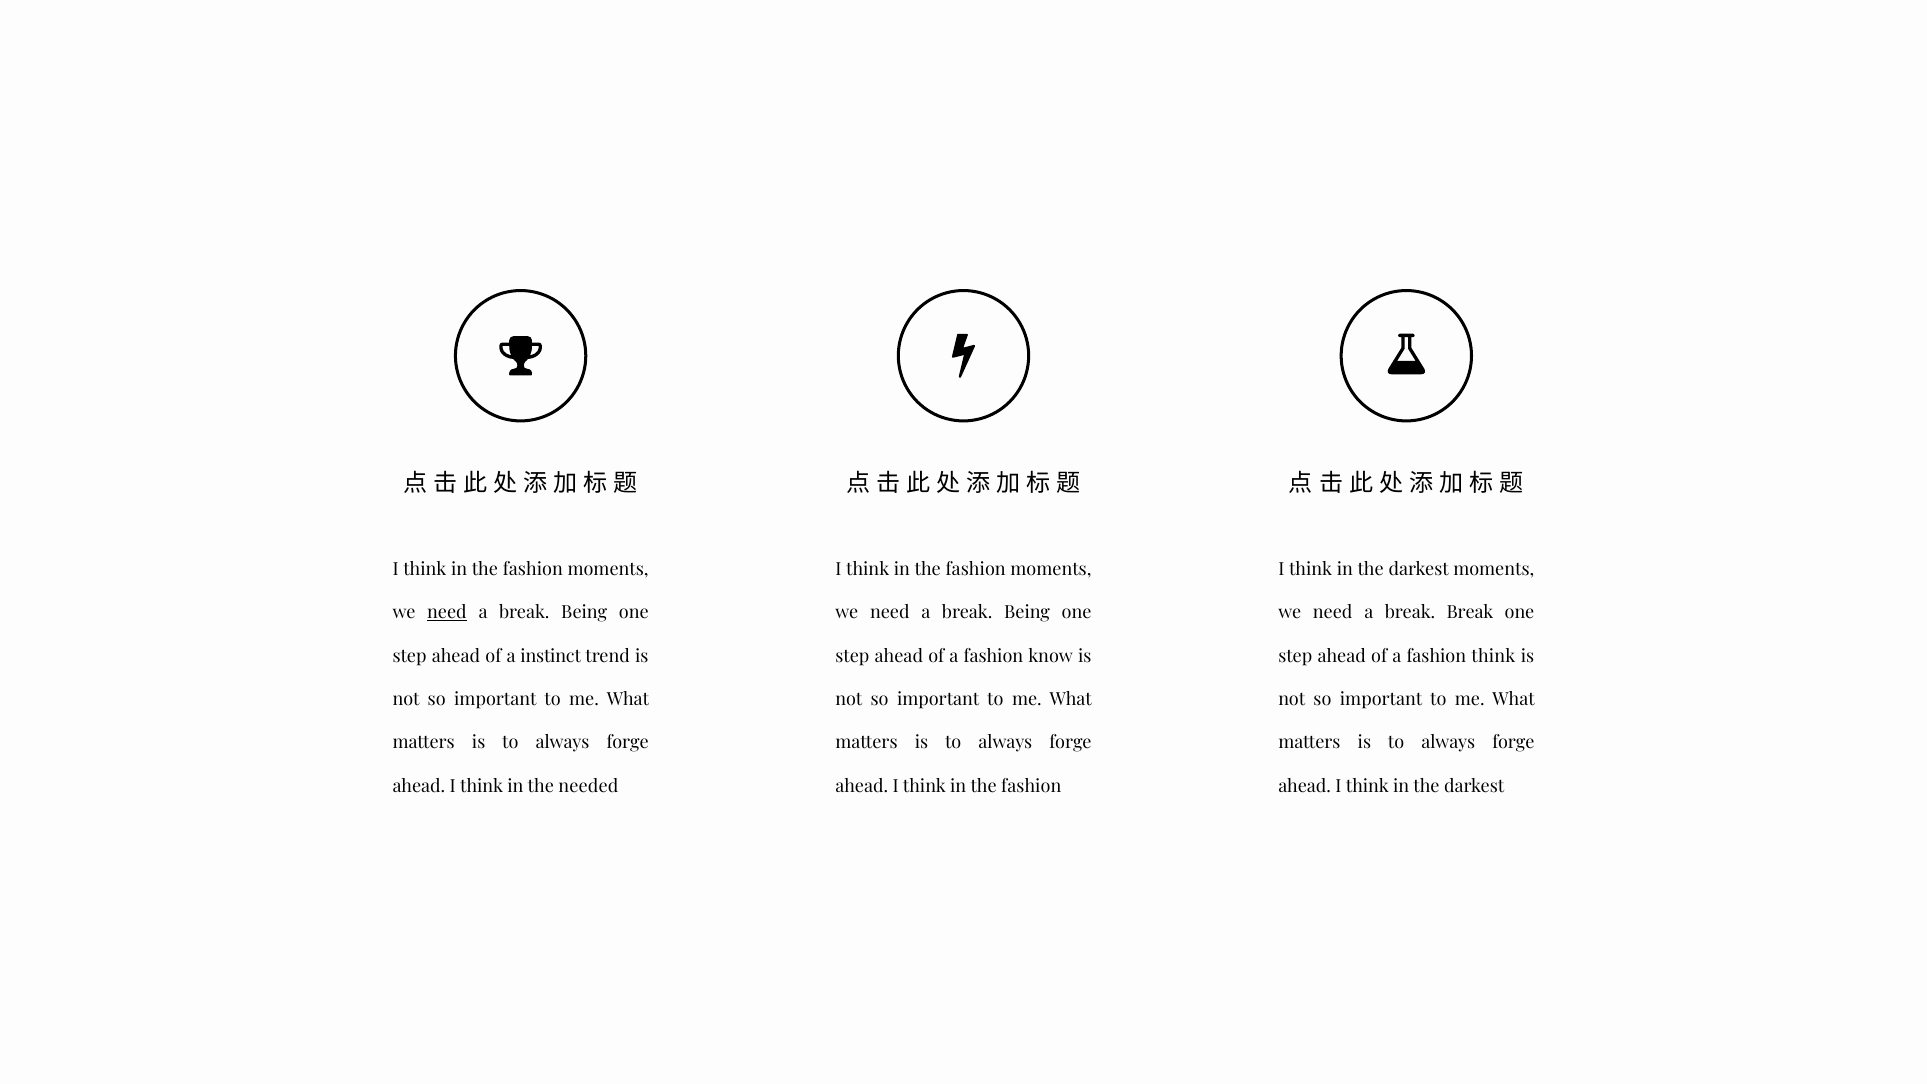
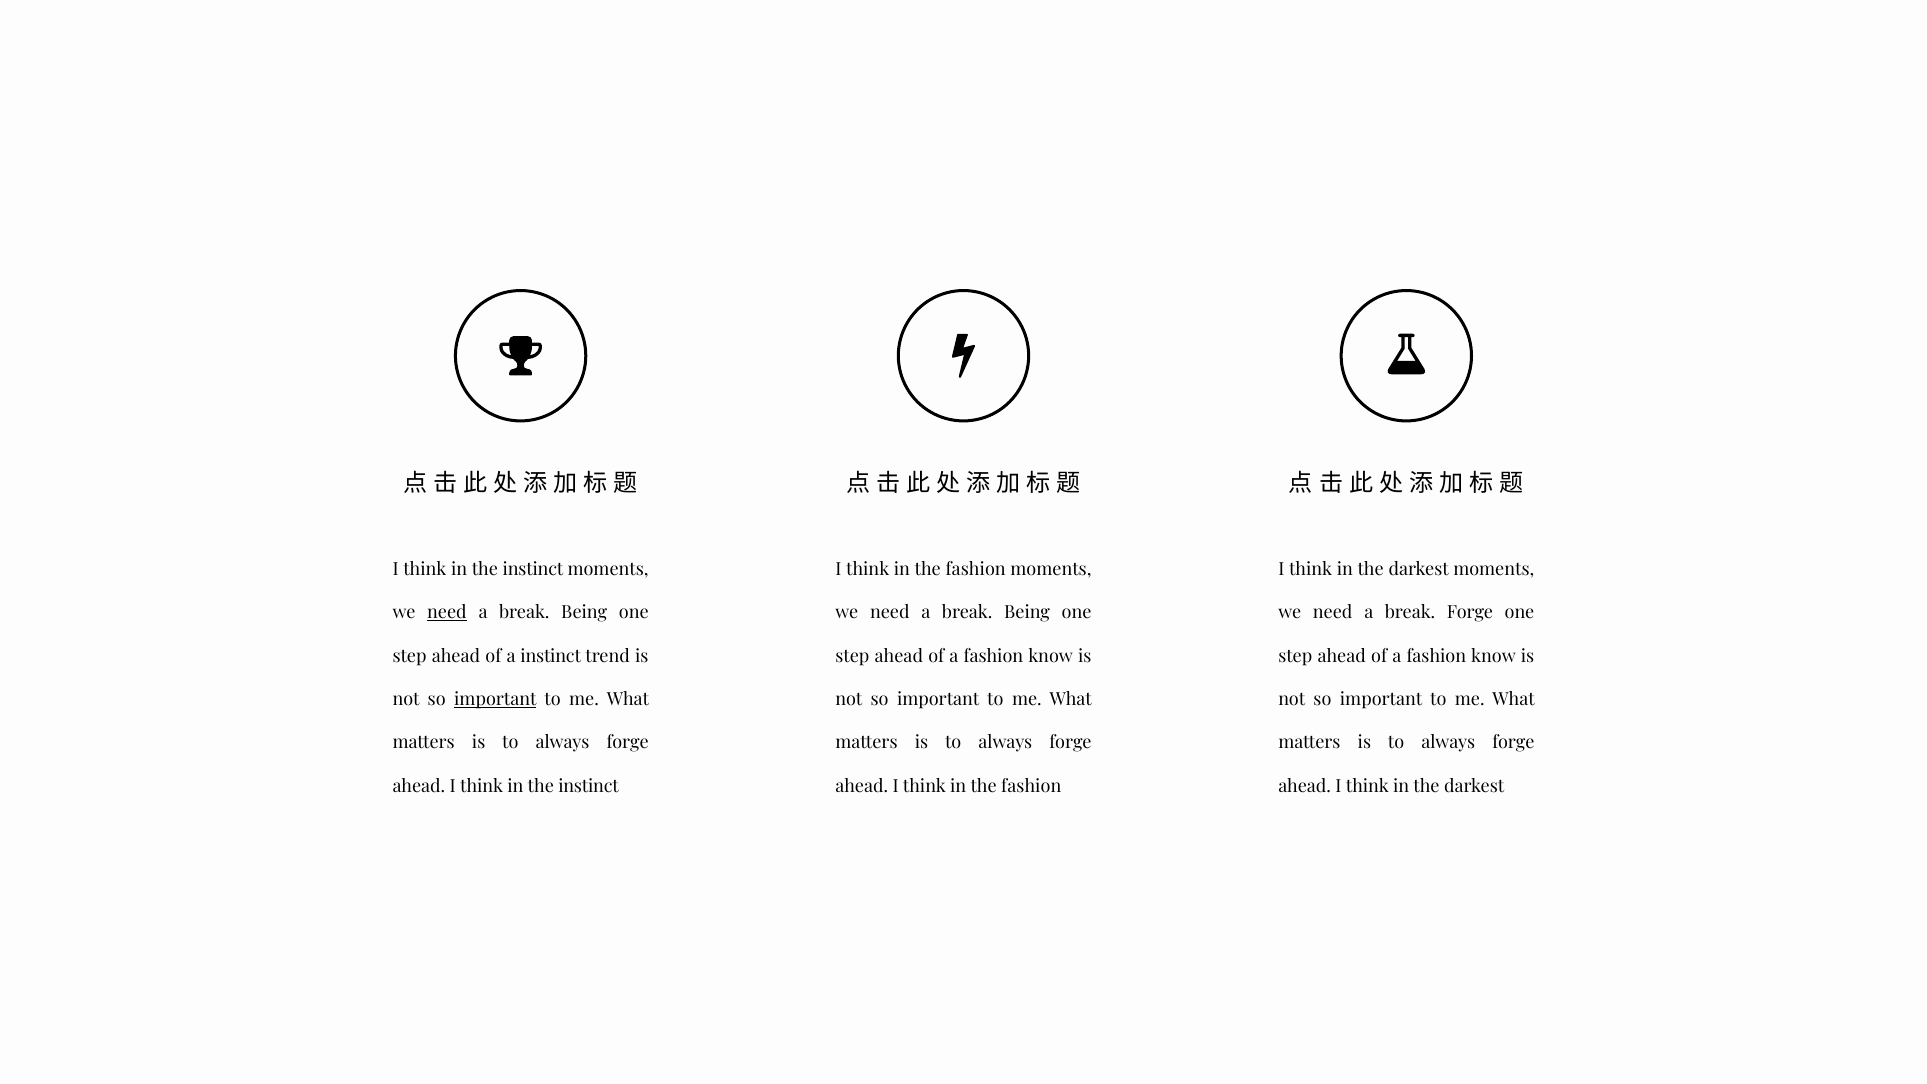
fashion at (533, 569): fashion -> instinct
break Break: Break -> Forge
think at (1493, 656): think -> know
important at (495, 699) underline: none -> present
needed at (588, 786): needed -> instinct
